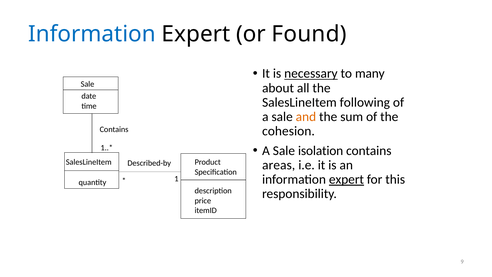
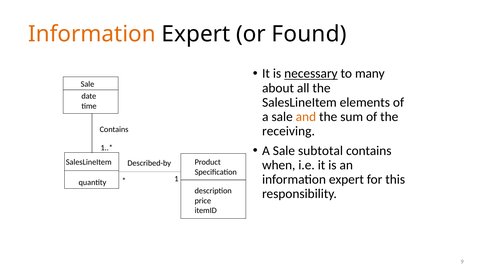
Information at (92, 34) colour: blue -> orange
following: following -> elements
cohesion: cohesion -> receiving
isolation: isolation -> subtotal
areas: areas -> when
expert at (346, 179) underline: present -> none
